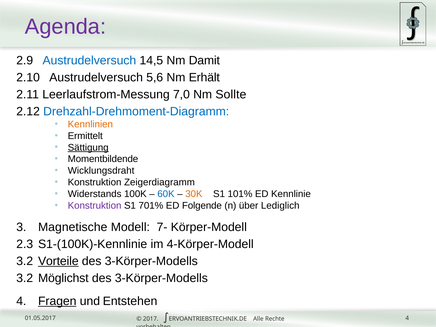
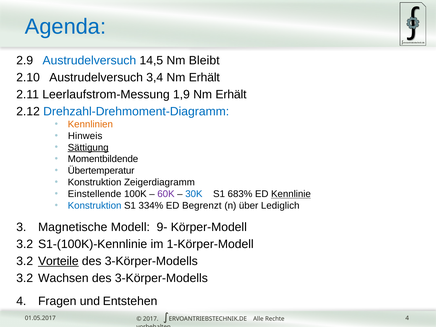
Agenda colour: purple -> blue
Damit: Damit -> Bleibt
5,6: 5,6 -> 3,4
7,0: 7,0 -> 1,9
Sollte at (231, 94): Sollte -> Erhält
Ermittelt: Ermittelt -> Hinweis
Wicklungsdraht: Wicklungsdraht -> Übertemperatur
Widerstands: Widerstands -> Einstellende
60K colour: blue -> purple
30K colour: orange -> blue
101%: 101% -> 683%
Kennlinie underline: none -> present
Konstruktion at (95, 206) colour: purple -> blue
701%: 701% -> 334%
Folgende: Folgende -> Begrenzt
7-: 7- -> 9-
2.3 at (25, 244): 2.3 -> 3.2
4-Körper-Modell: 4-Körper-Modell -> 1-Körper-Modell
Möglichst: Möglichst -> Wachsen
Fragen underline: present -> none
